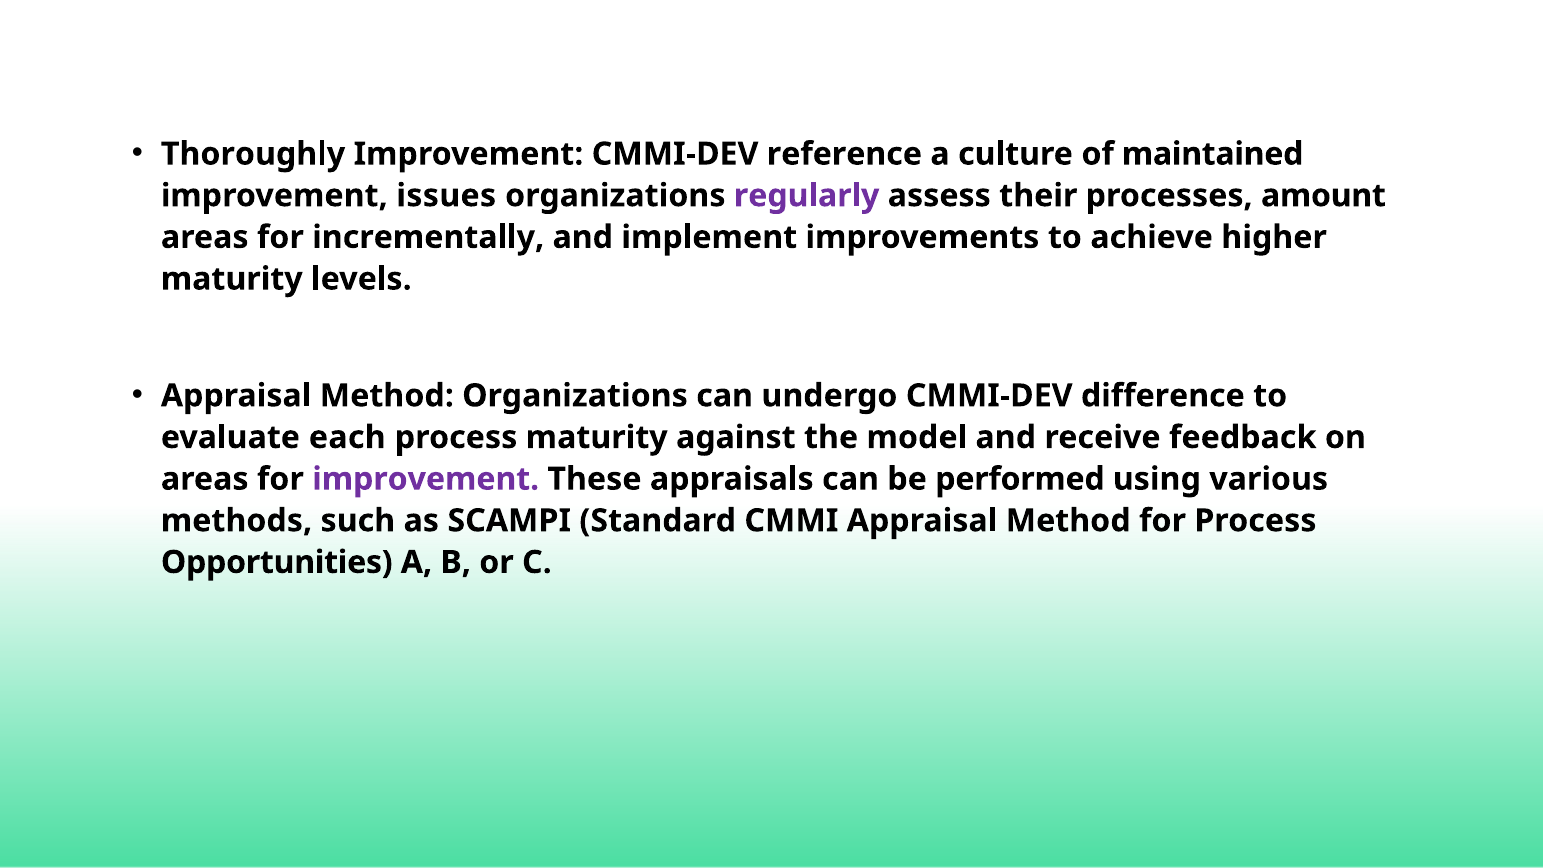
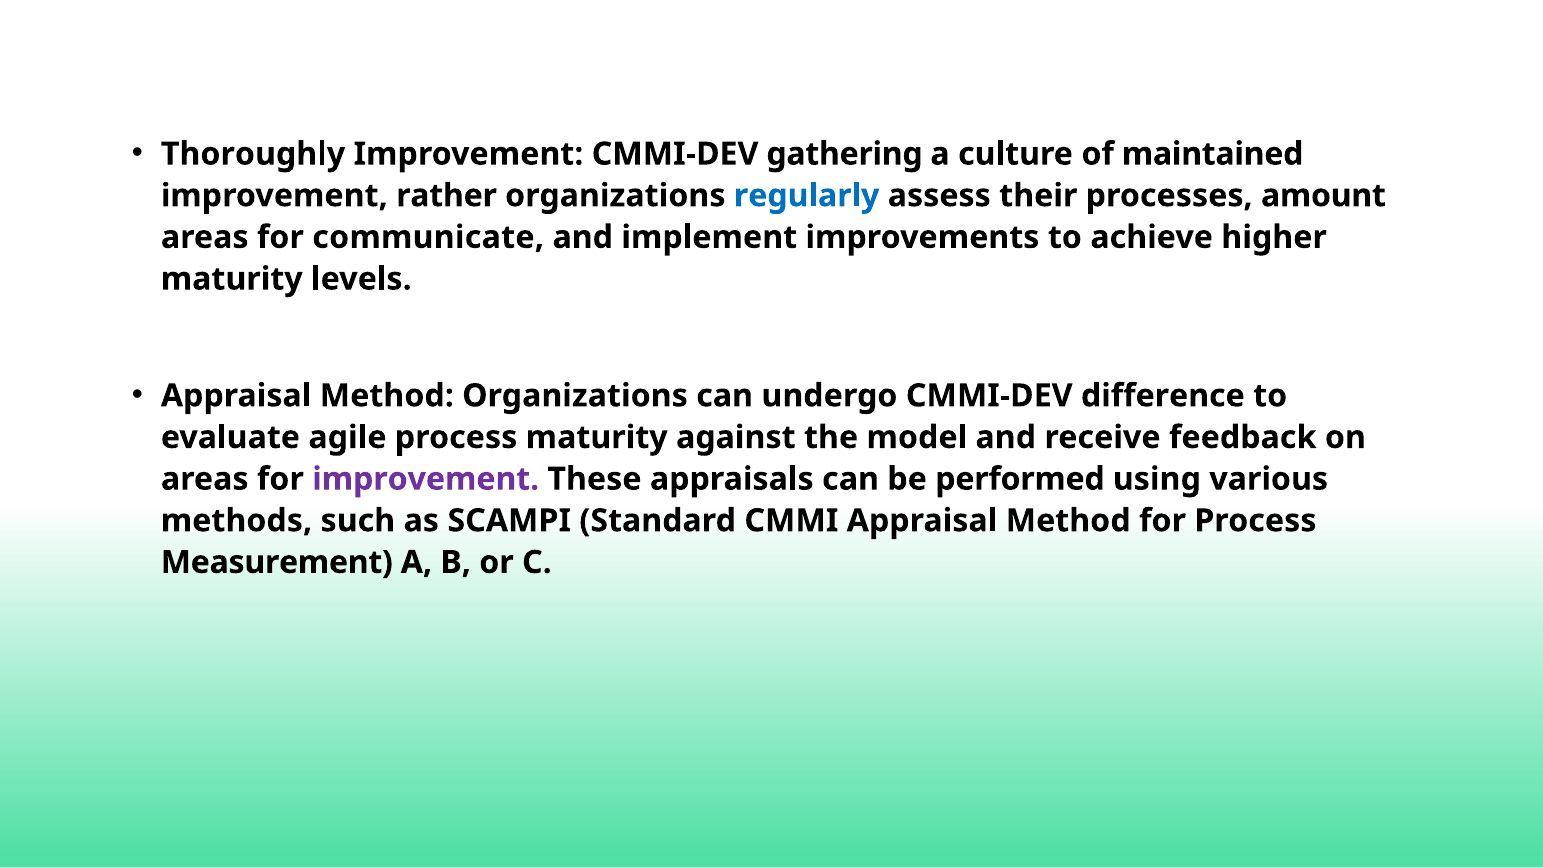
reference: reference -> gathering
issues: issues -> rather
regularly colour: purple -> blue
incrementally: incrementally -> communicate
each: each -> agile
Opportunities: Opportunities -> Measurement
